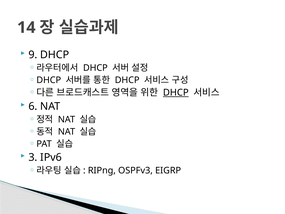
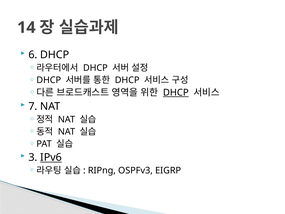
9: 9 -> 6
6: 6 -> 7
IPv6 underline: none -> present
